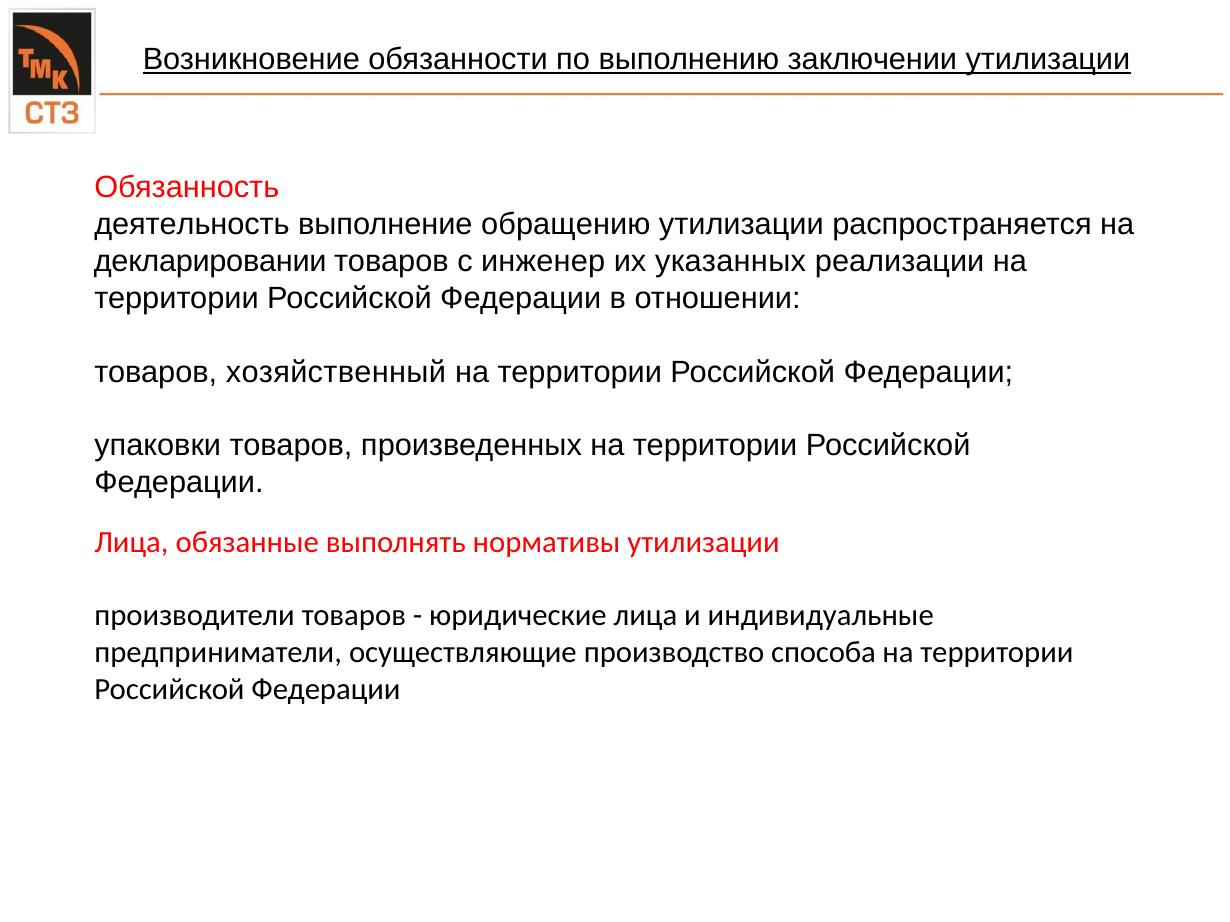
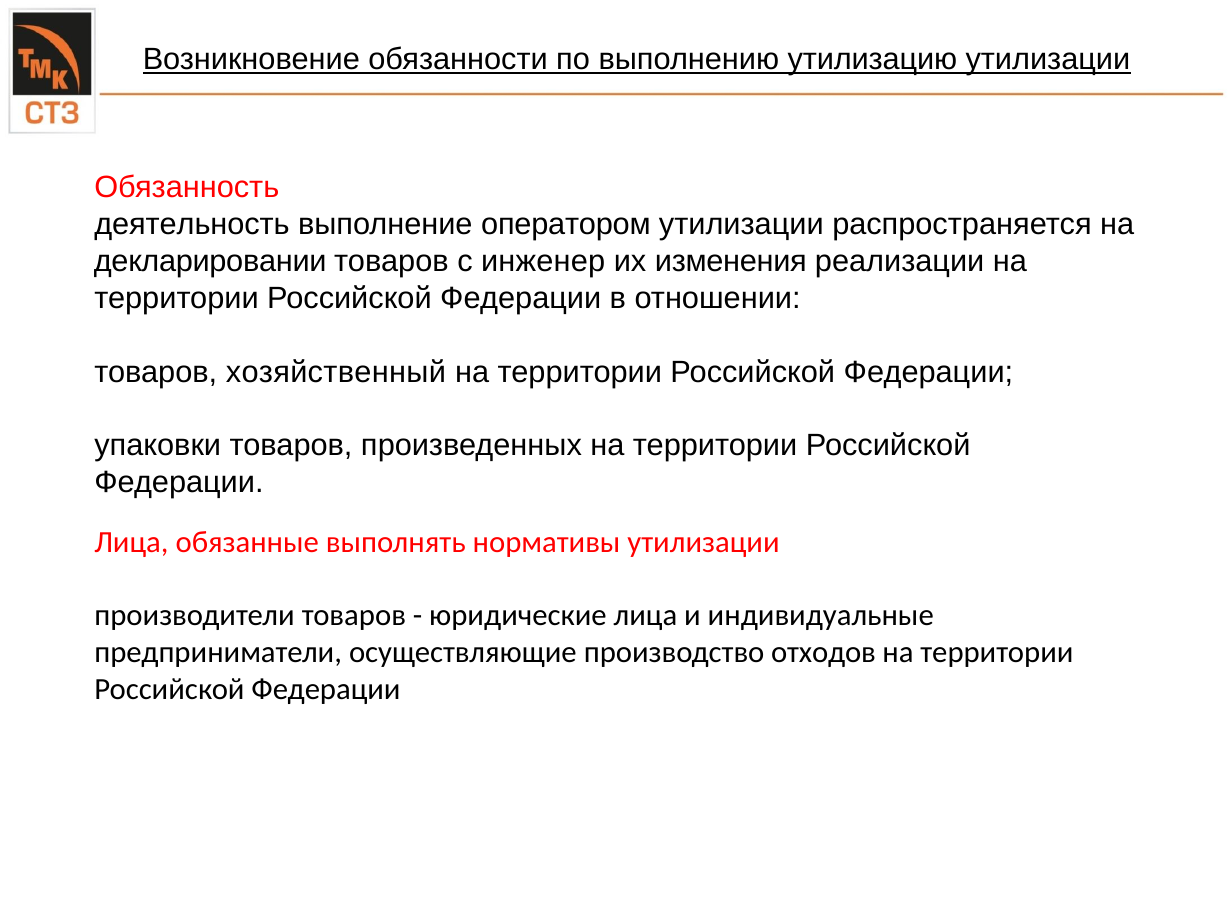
заключении: заключении -> утилизацию
обращению: обращению -> оператором
указанных: указанных -> изменения
способа: способа -> отходов
